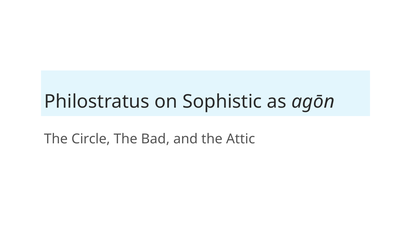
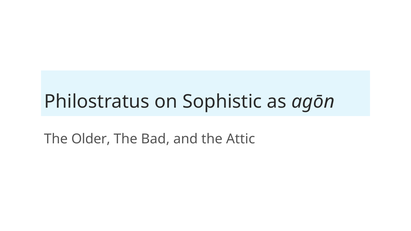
Circle: Circle -> Older
